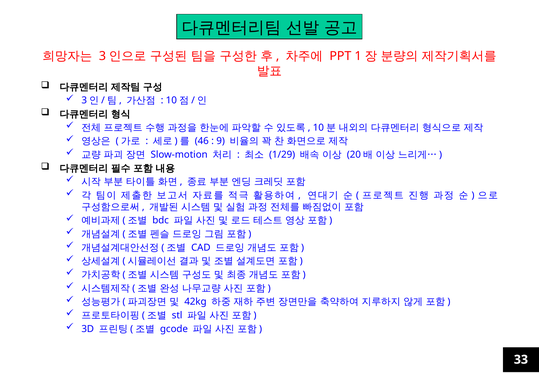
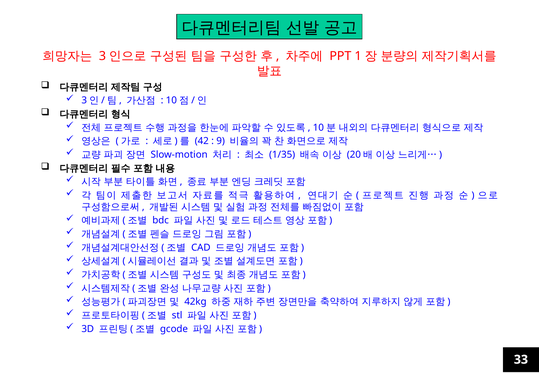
46: 46 -> 42
1/29: 1/29 -> 1/35
